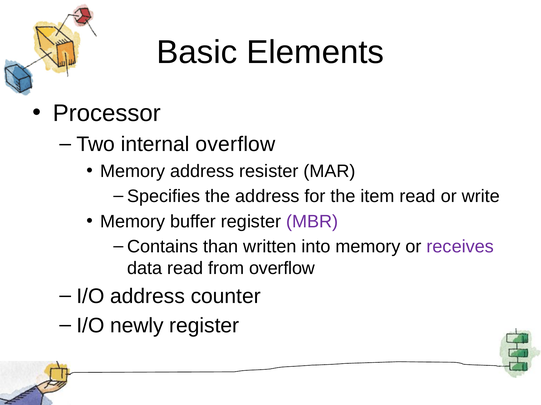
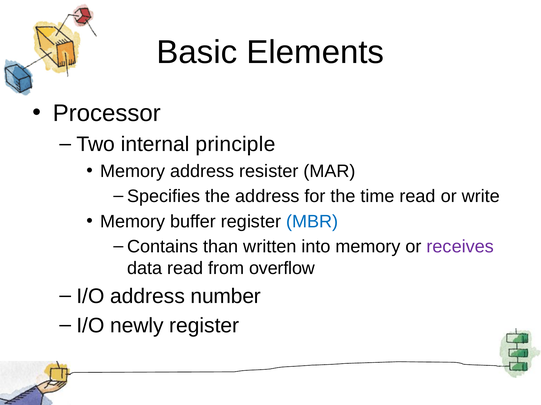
internal overflow: overflow -> principle
item: item -> time
MBR colour: purple -> blue
counter: counter -> number
